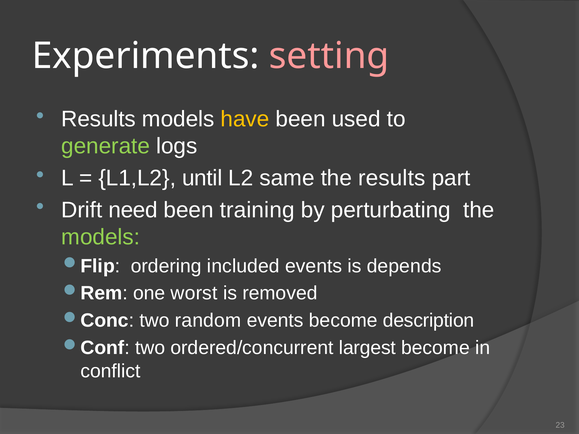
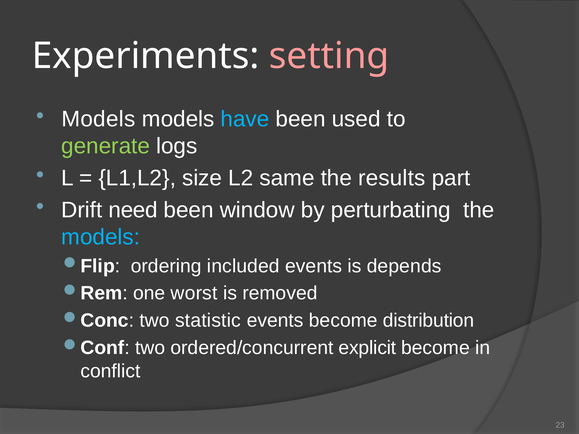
Results at (99, 119): Results -> Models
have colour: yellow -> light blue
until: until -> size
training: training -> window
models at (101, 237) colour: light green -> light blue
random: random -> statistic
description: description -> distribution
largest: largest -> explicit
